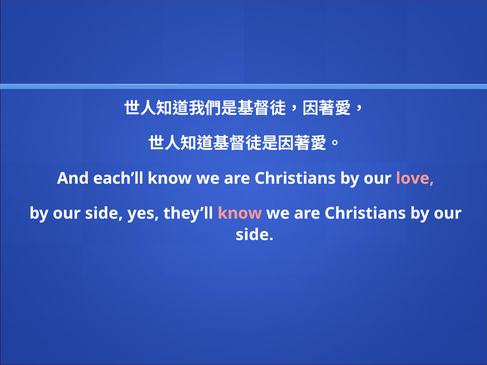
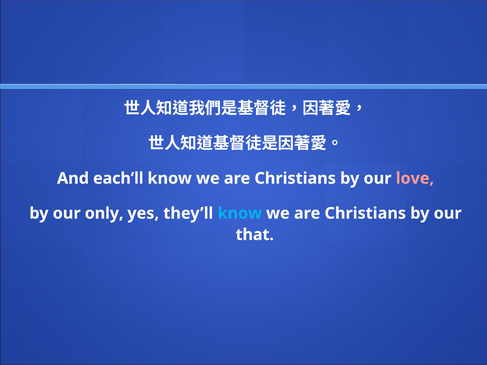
side at (104, 213): side -> only
know at (240, 213) colour: pink -> light blue
side at (255, 235): side -> that
